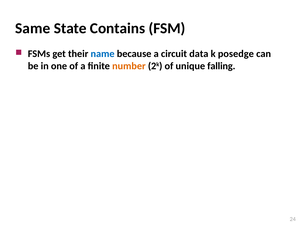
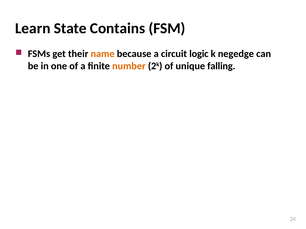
Same: Same -> Learn
name colour: blue -> orange
data: data -> logic
posedge: posedge -> negedge
